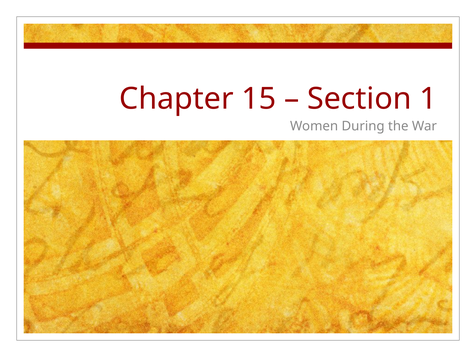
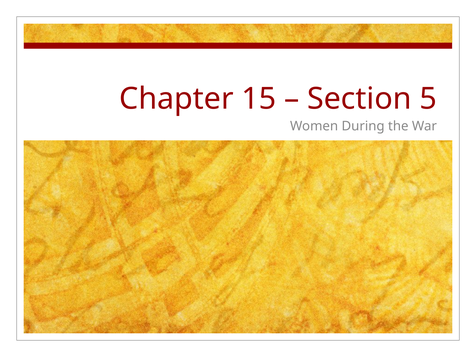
1: 1 -> 5
